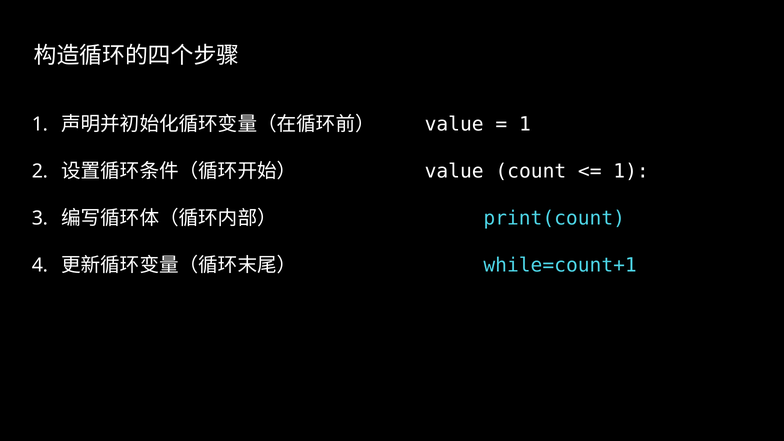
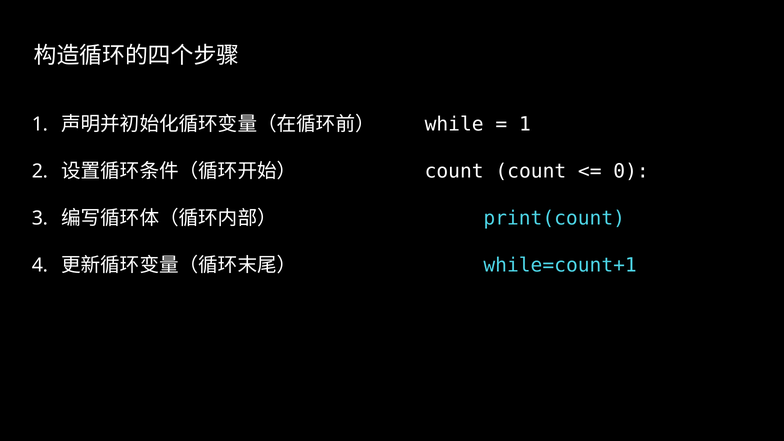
value at (454, 124): value -> while
value at (454, 171): value -> count
1 at (631, 171): 1 -> 0
